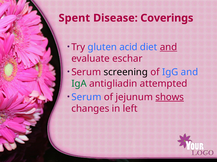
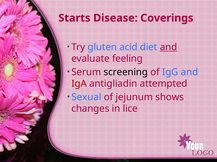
Spent: Spent -> Starts
eschar: eschar -> feeling
IgA colour: green -> red
Serum at (86, 97): Serum -> Sexual
shows underline: present -> none
left: left -> lice
